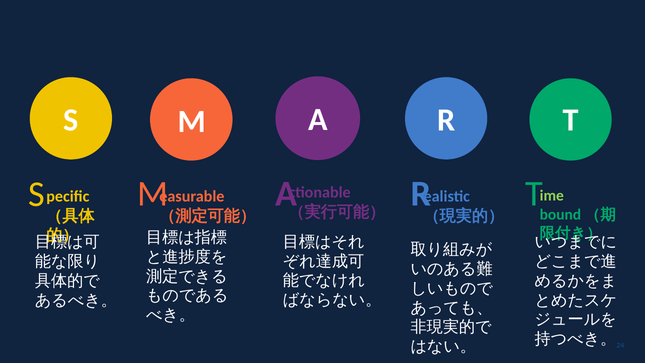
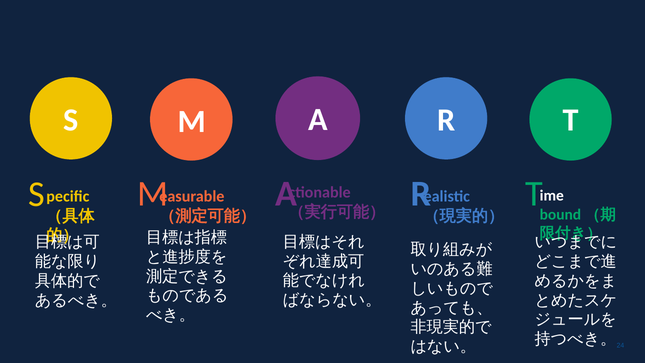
ime colour: light green -> white
